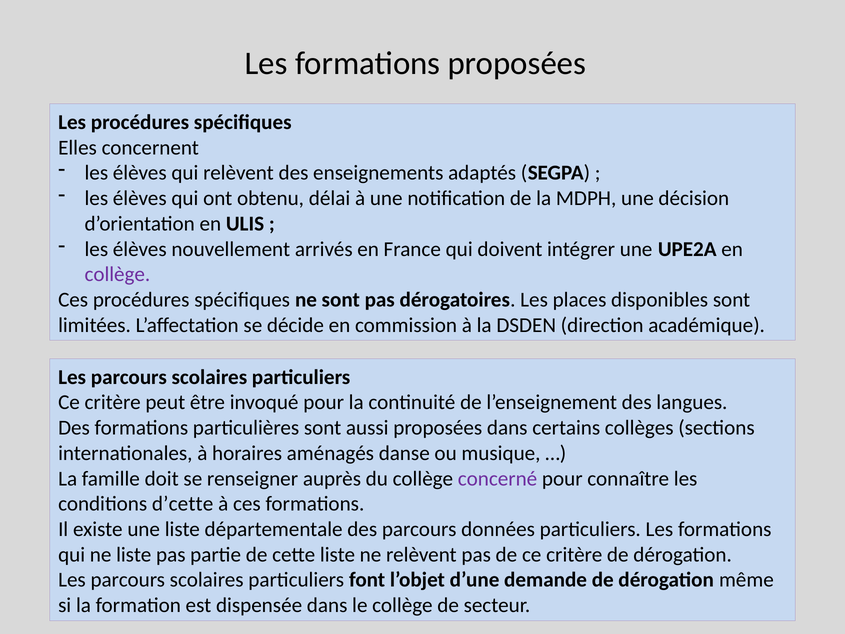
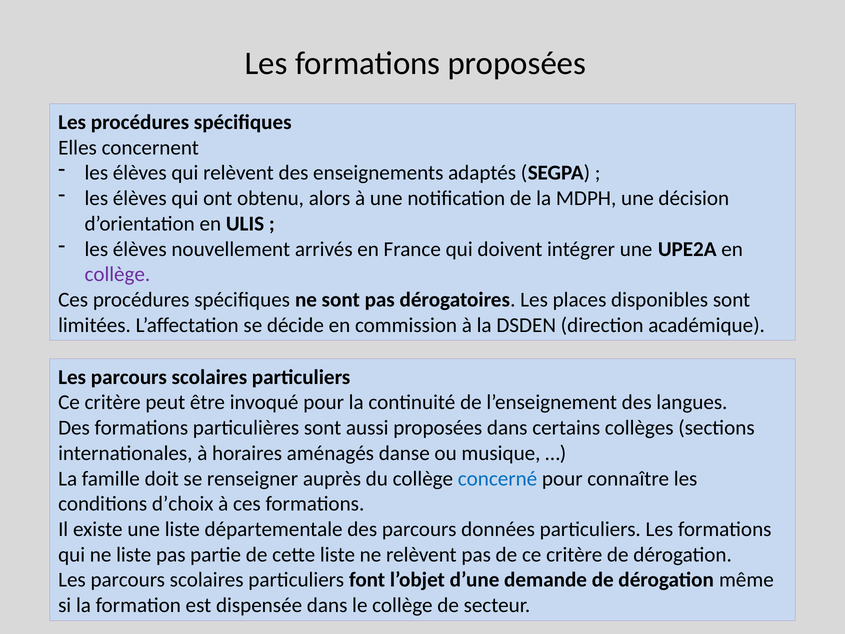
délai: délai -> alors
concerné colour: purple -> blue
d’cette: d’cette -> d’choix
